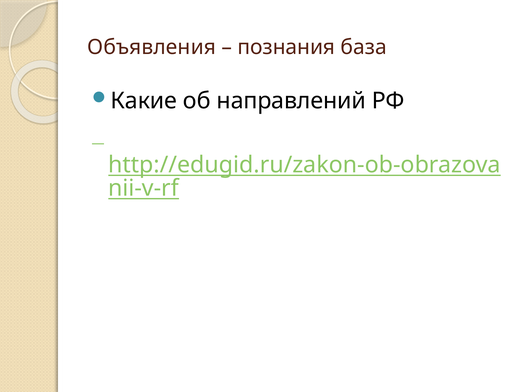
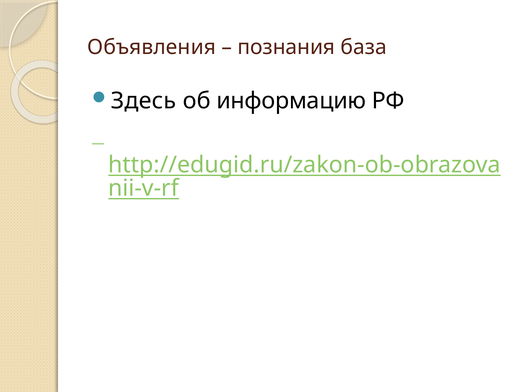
Какие: Какие -> Здесь
направлений: направлений -> информацию
